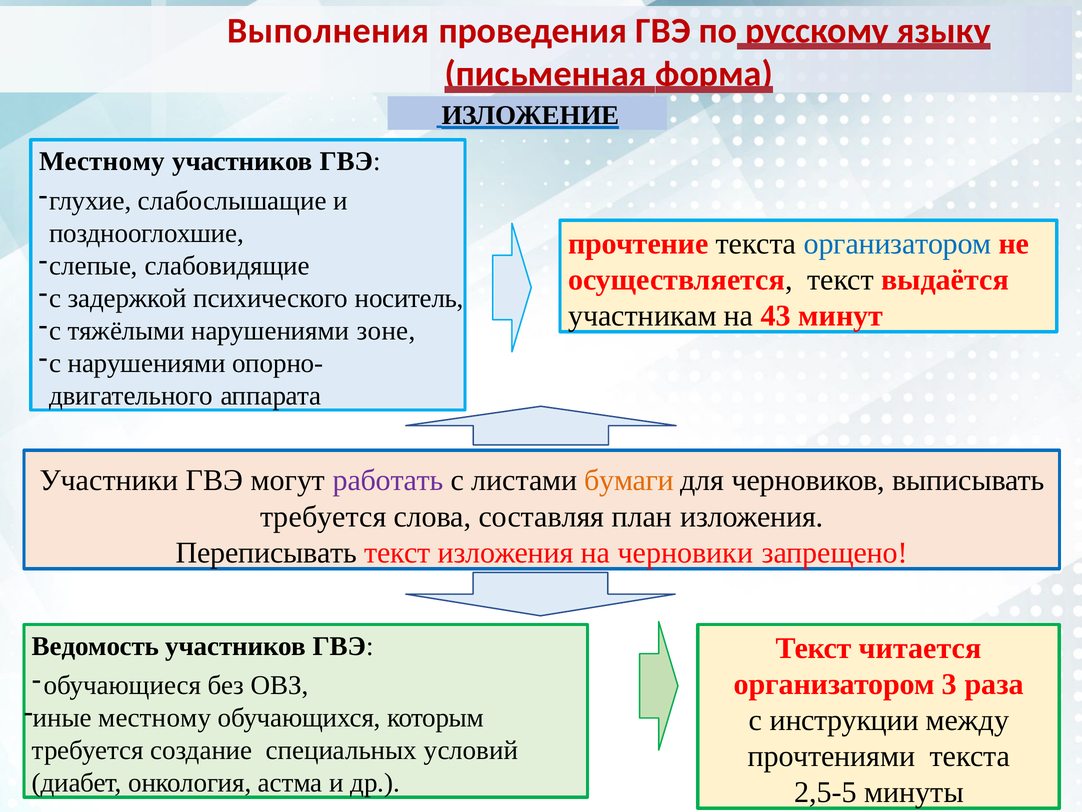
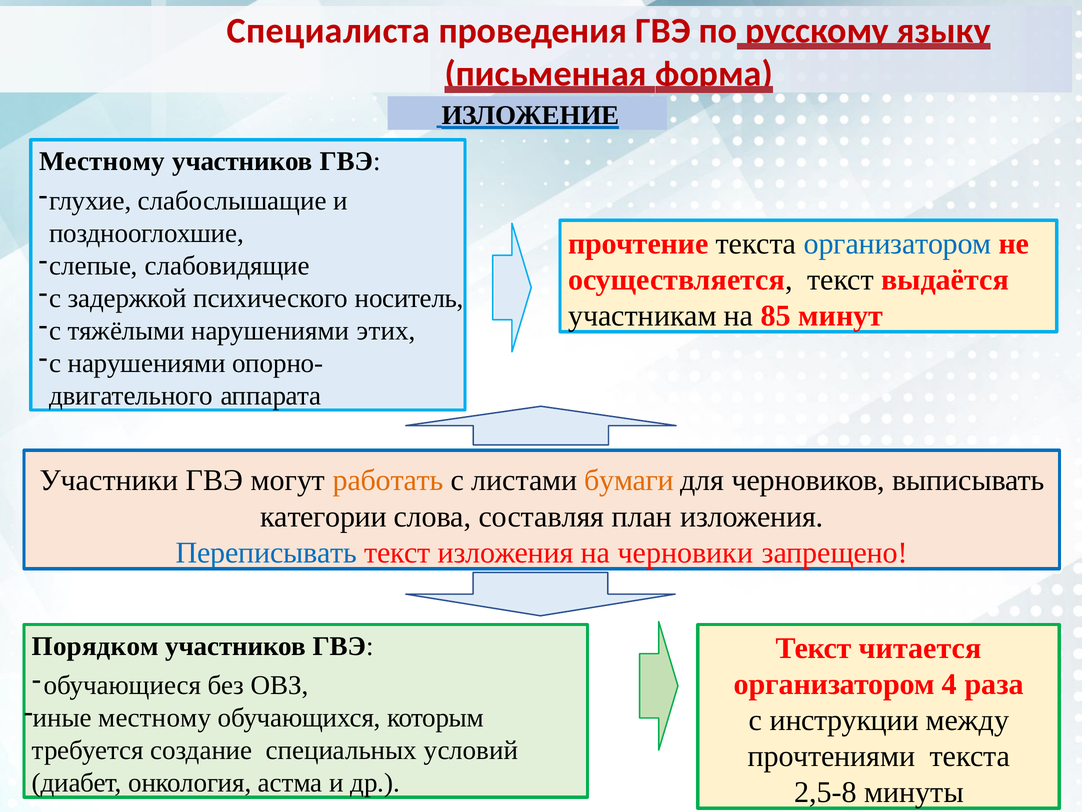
Выполнения: Выполнения -> Специалиста
43: 43 -> 85
зоне: зоне -> этих
работать colour: purple -> orange
требуется at (323, 516): требуется -> категории
Переписывать colour: black -> blue
Ведомость: Ведомость -> Порядком
3: 3 -> 4
2,5-5: 2,5-5 -> 2,5-8
